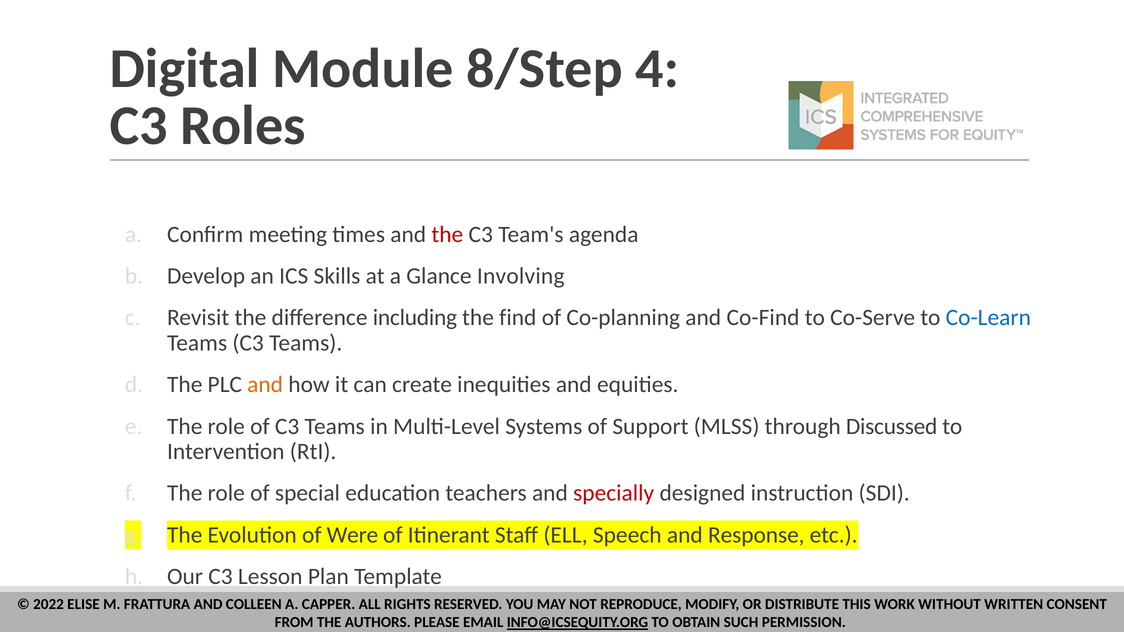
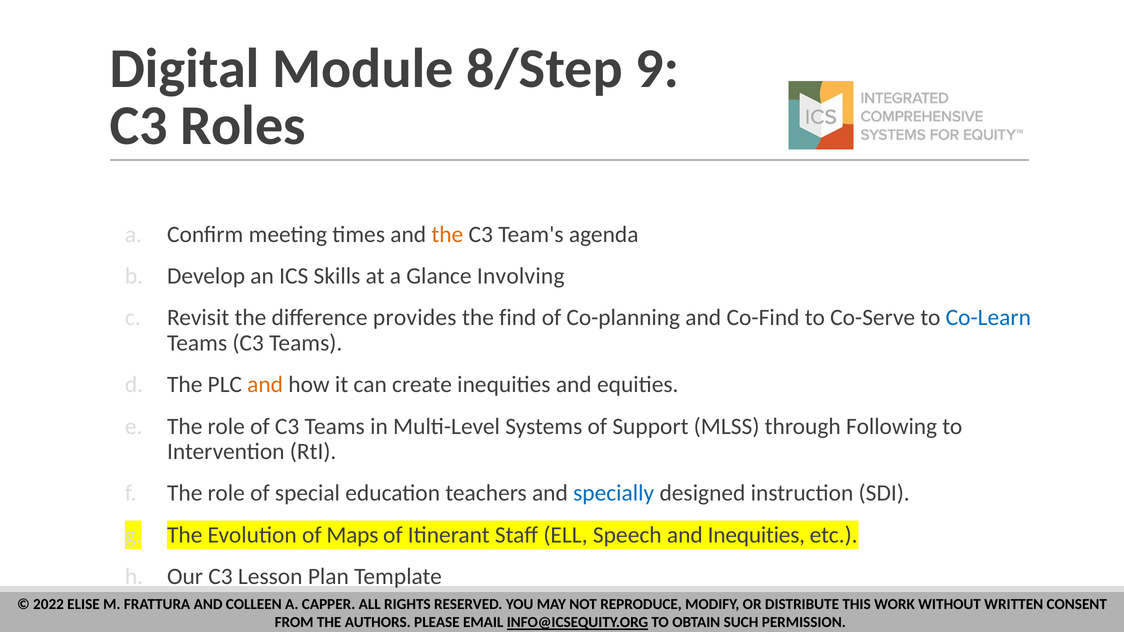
4: 4 -> 9
the at (447, 234) colour: red -> orange
including: including -> provides
Discussed: Discussed -> Following
specially colour: red -> blue
Were: Were -> Maps
and Response: Response -> Inequities
